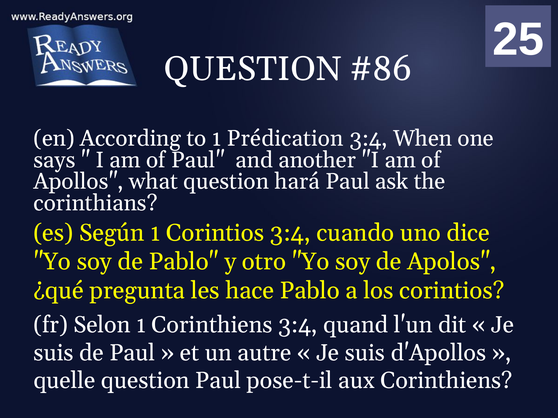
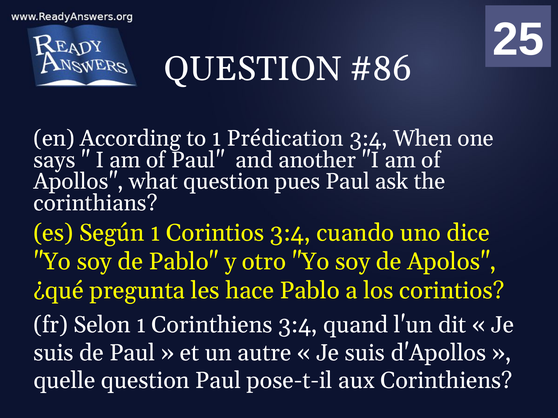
hará: hará -> pues
